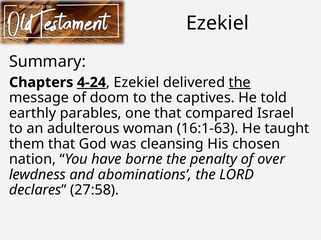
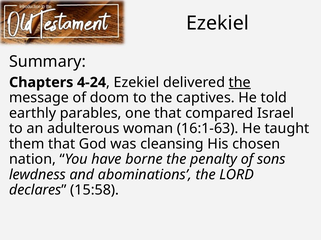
4-24 underline: present -> none
over: over -> sons
27:58: 27:58 -> 15:58
